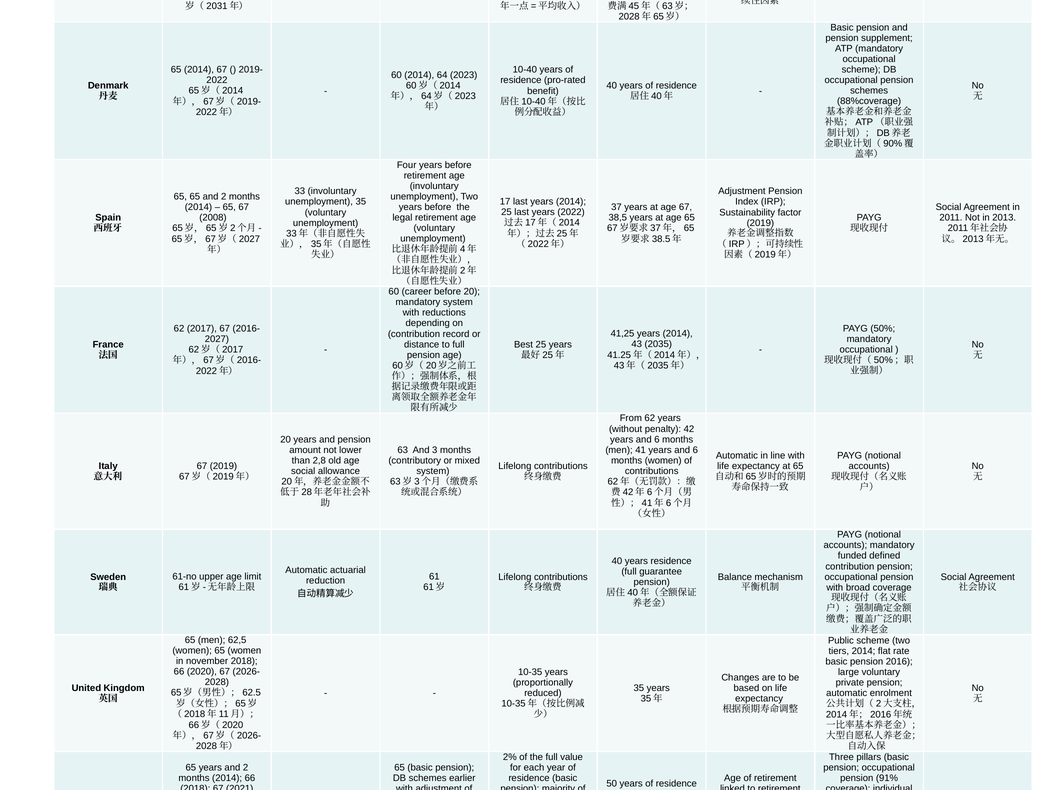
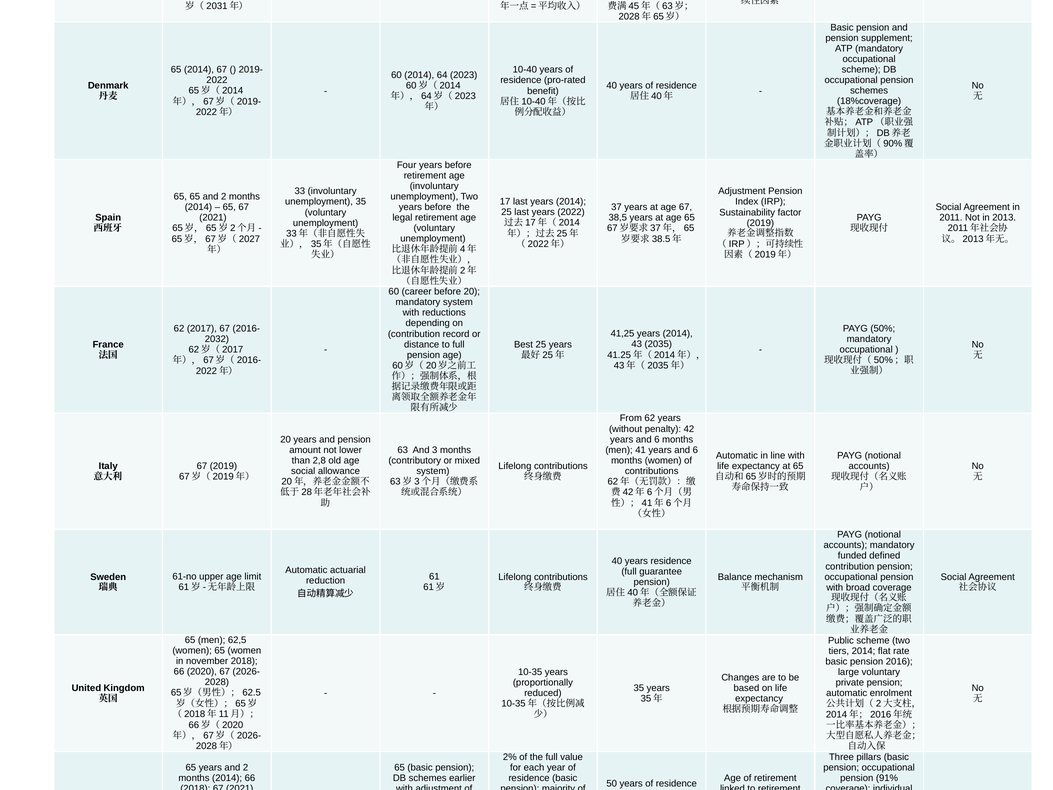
88%coverage: 88%coverage -> 18%coverage
2008 at (213, 218): 2008 -> 2021
2027: 2027 -> 2032
